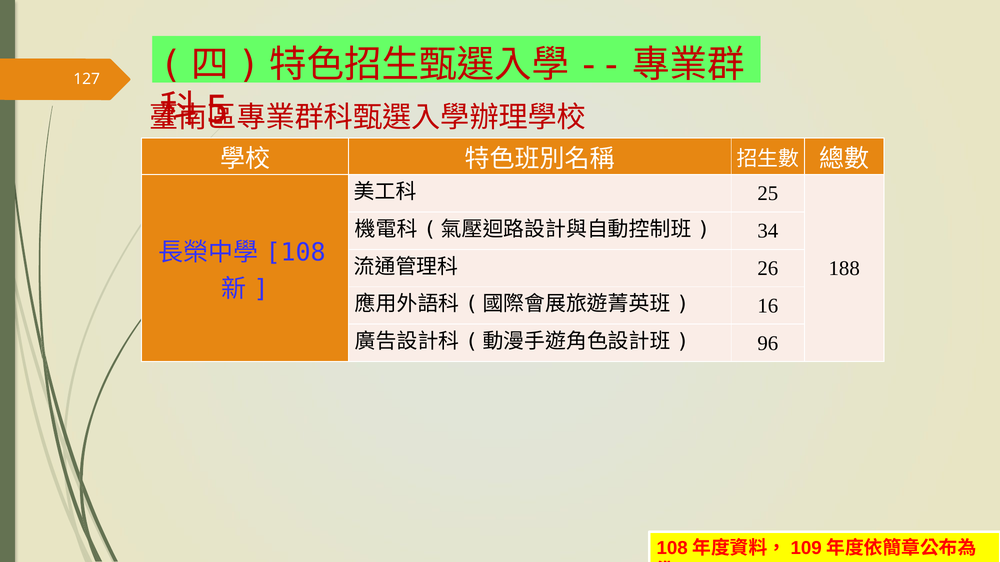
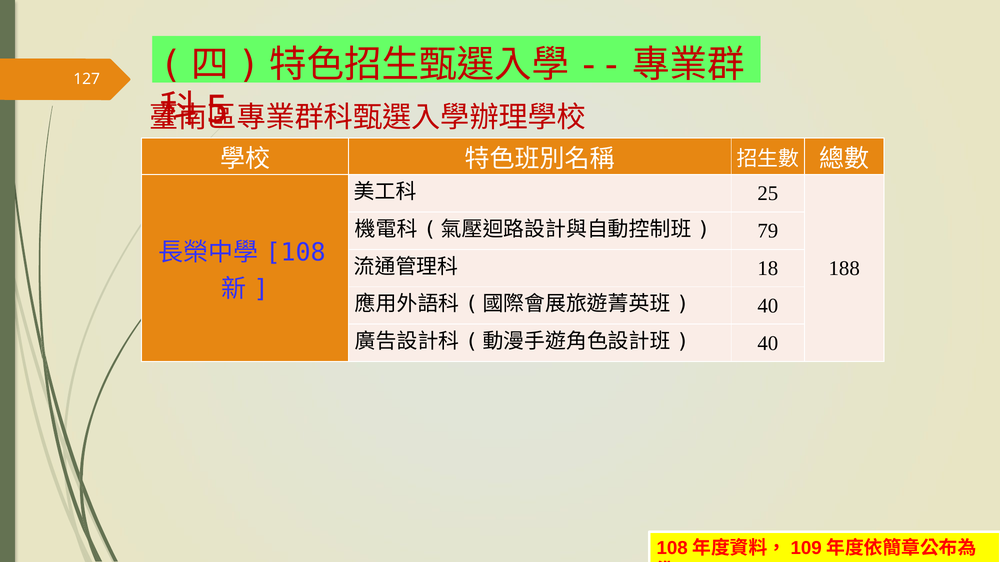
34: 34 -> 79
26: 26 -> 18
16 at (768, 306): 16 -> 40
96 at (768, 344): 96 -> 40
